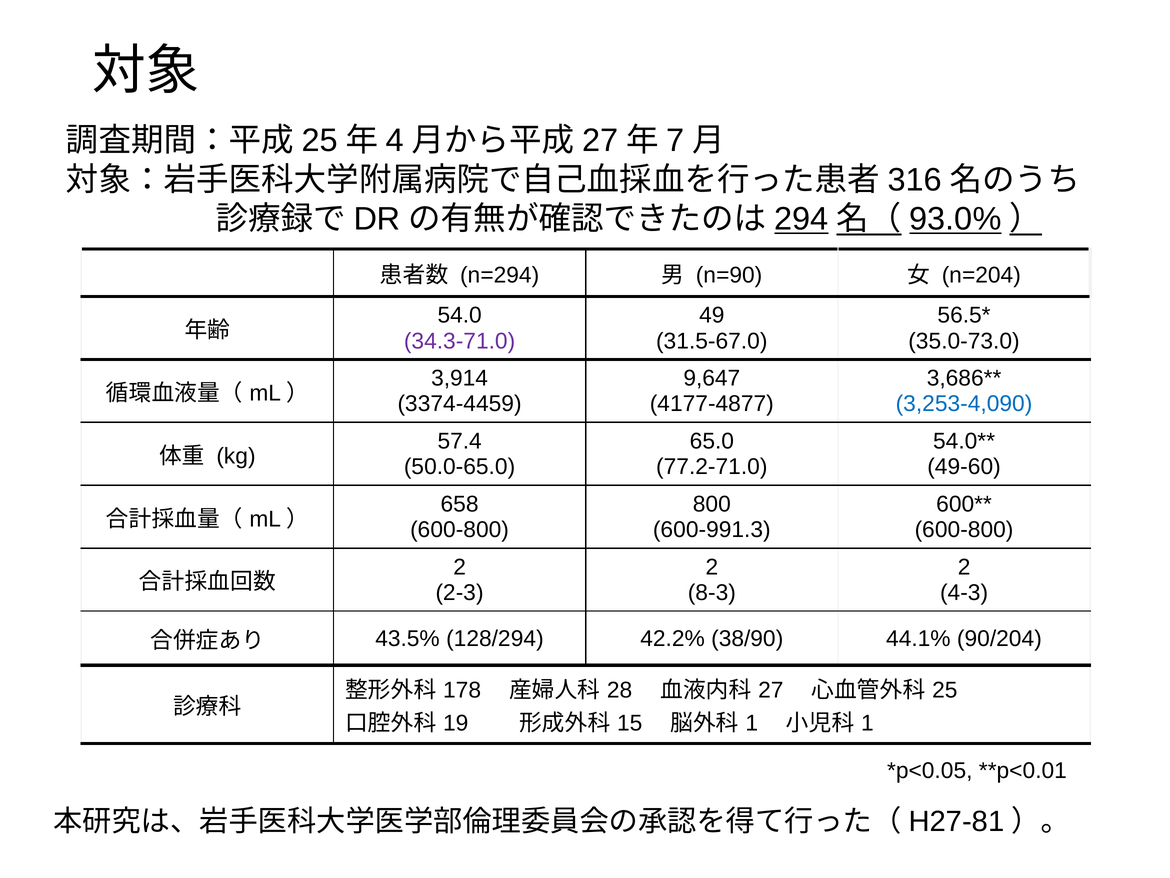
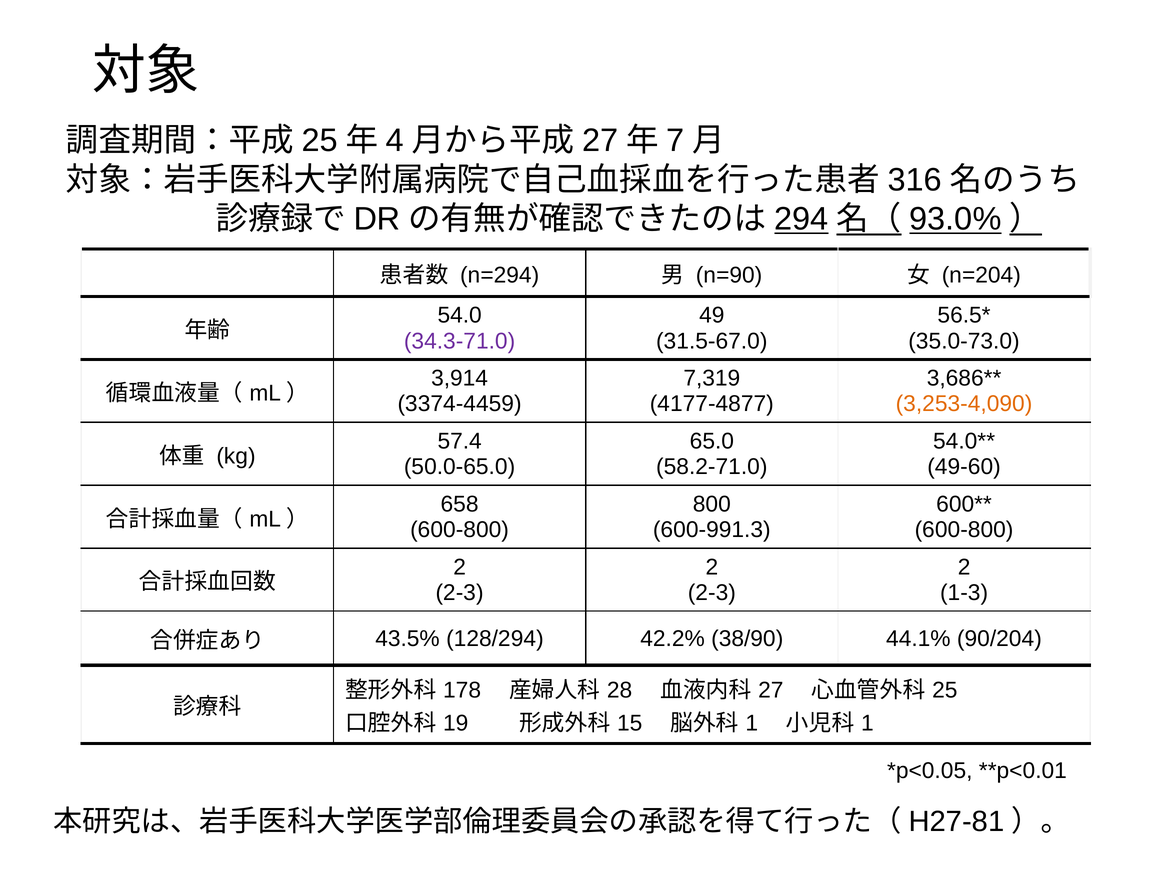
9,647: 9,647 -> 7,319
3,253-4,090 colour: blue -> orange
77.2-71.0: 77.2-71.0 -> 58.2-71.0
8-3 at (712, 592): 8-3 -> 2-3
4-3: 4-3 -> 1-3
